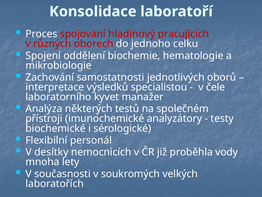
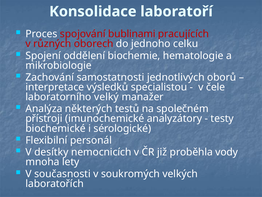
hladinový: hladinový -> bublinami
kyvet: kyvet -> velký
